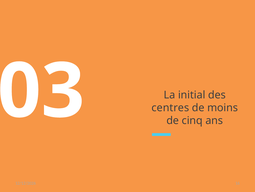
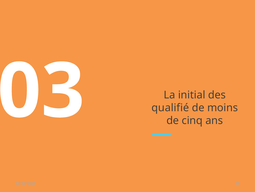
centres: centres -> qualifié
